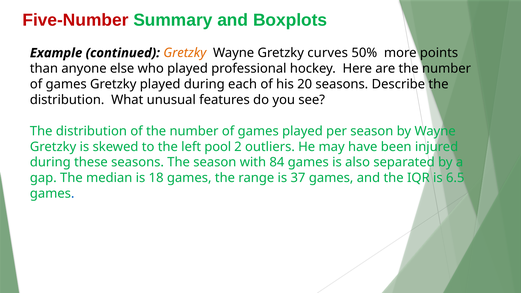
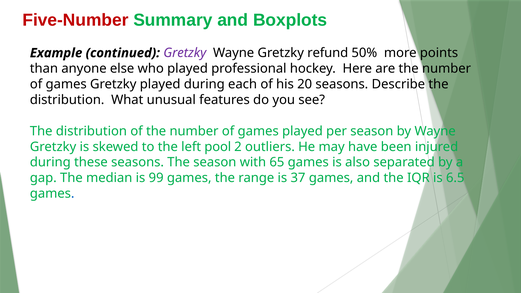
Gretzky at (185, 53) colour: orange -> purple
curves: curves -> refund
84: 84 -> 65
18: 18 -> 99
